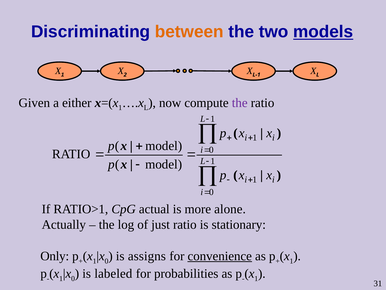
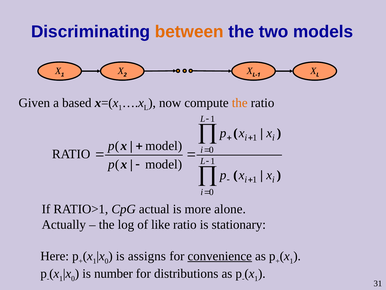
models underline: present -> none
either: either -> based
the at (240, 103) colour: purple -> orange
just: just -> like
Only: Only -> Here
labeled: labeled -> number
probabilities: probabilities -> distributions
